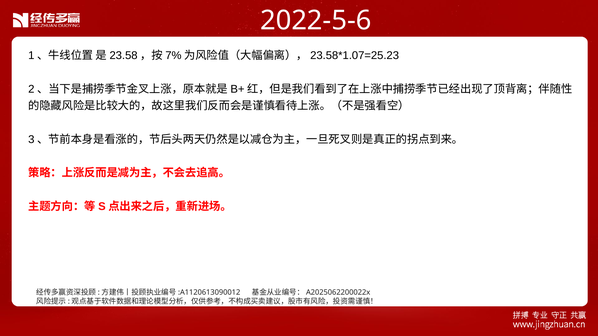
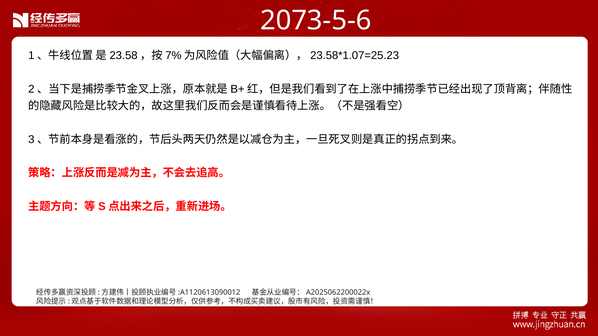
2022-5-6: 2022-5-6 -> 2073-5-6
